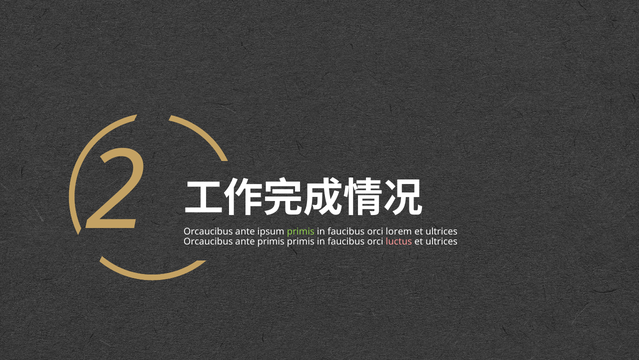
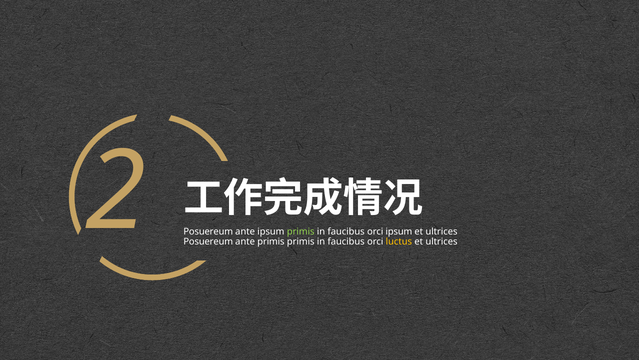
Orcaucibus at (208, 231): Orcaucibus -> Posuereum
orci lorem: lorem -> ipsum
Orcaucibus at (208, 241): Orcaucibus -> Posuereum
luctus colour: pink -> yellow
